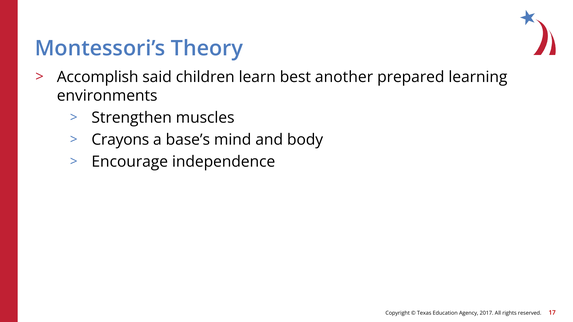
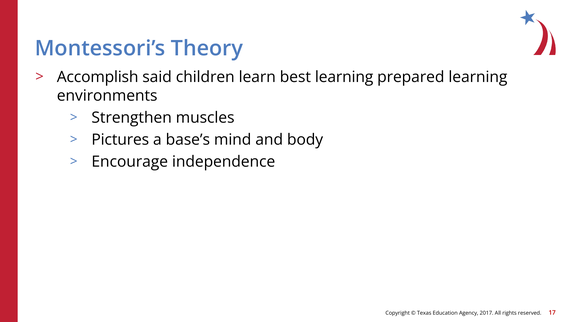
best another: another -> learning
Crayons: Crayons -> Pictures
